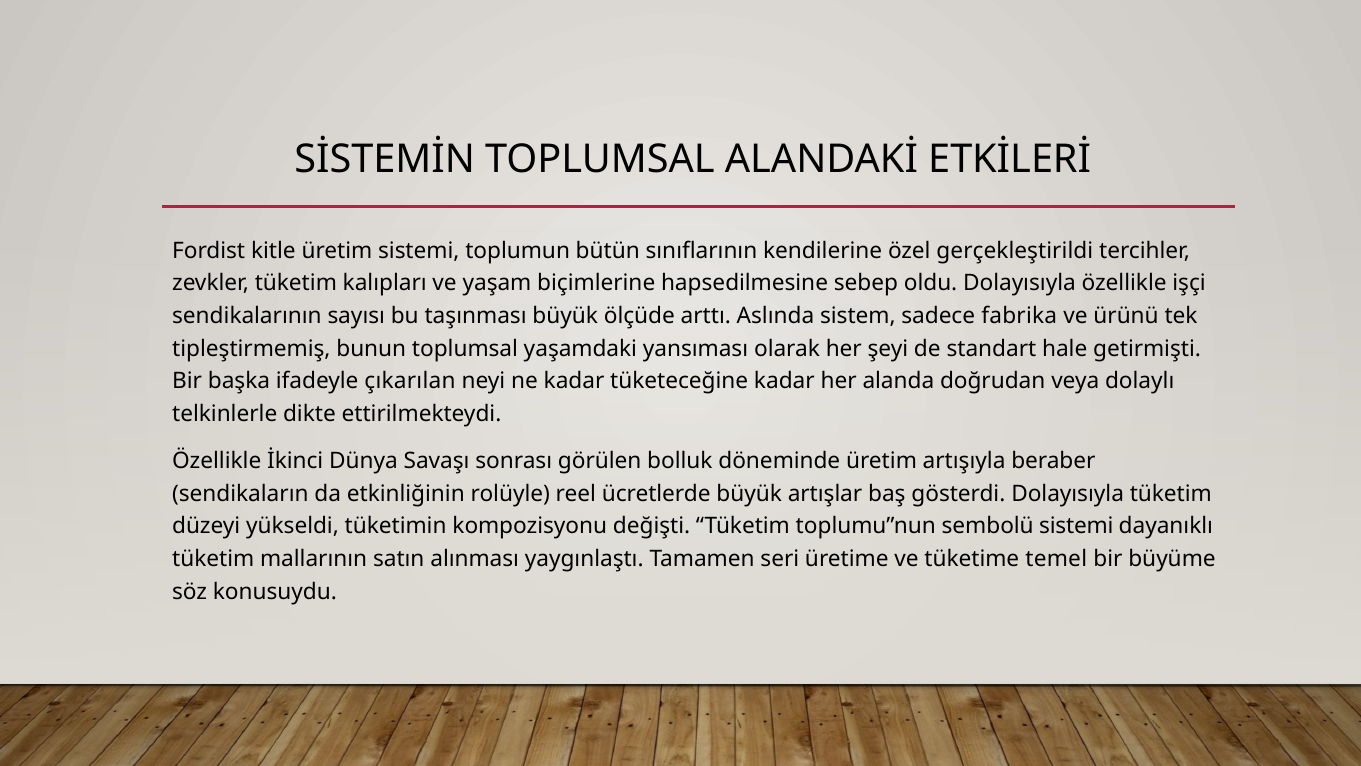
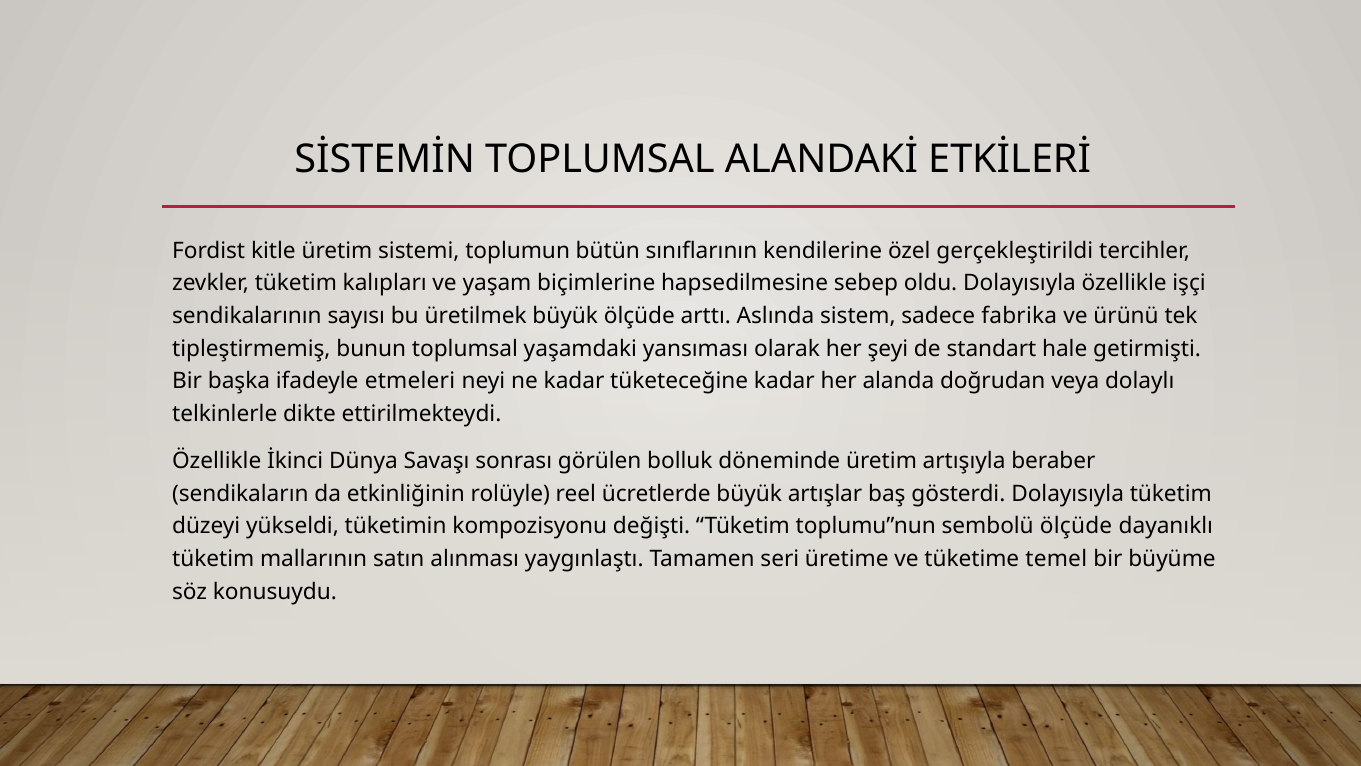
taşınması: taşınması -> üretilmek
çıkarılan: çıkarılan -> etmeleri
sembolü sistemi: sistemi -> ölçüde
